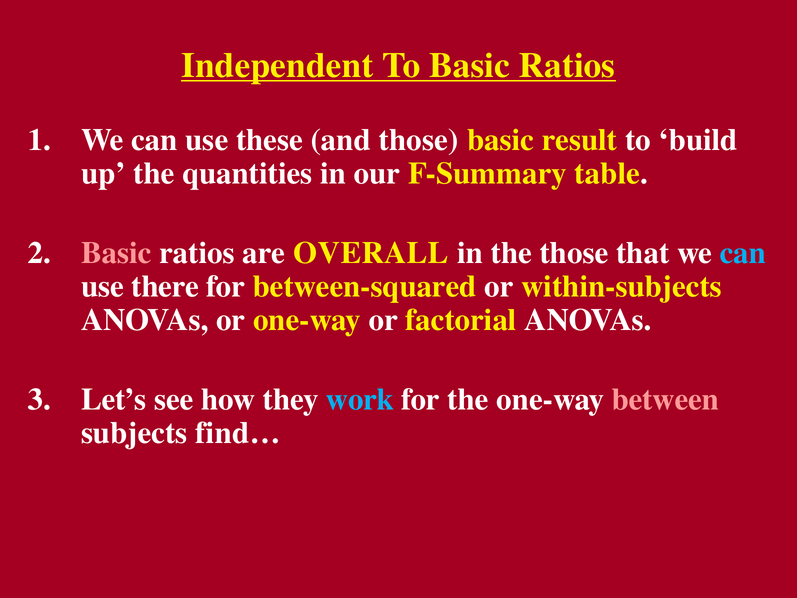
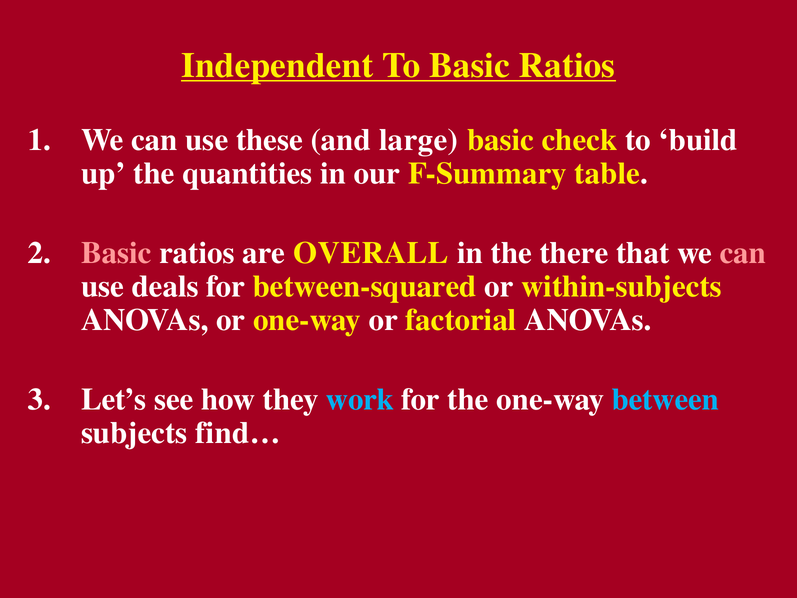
and those: those -> large
result: result -> check
the those: those -> there
can at (743, 253) colour: light blue -> pink
there: there -> deals
between colour: pink -> light blue
